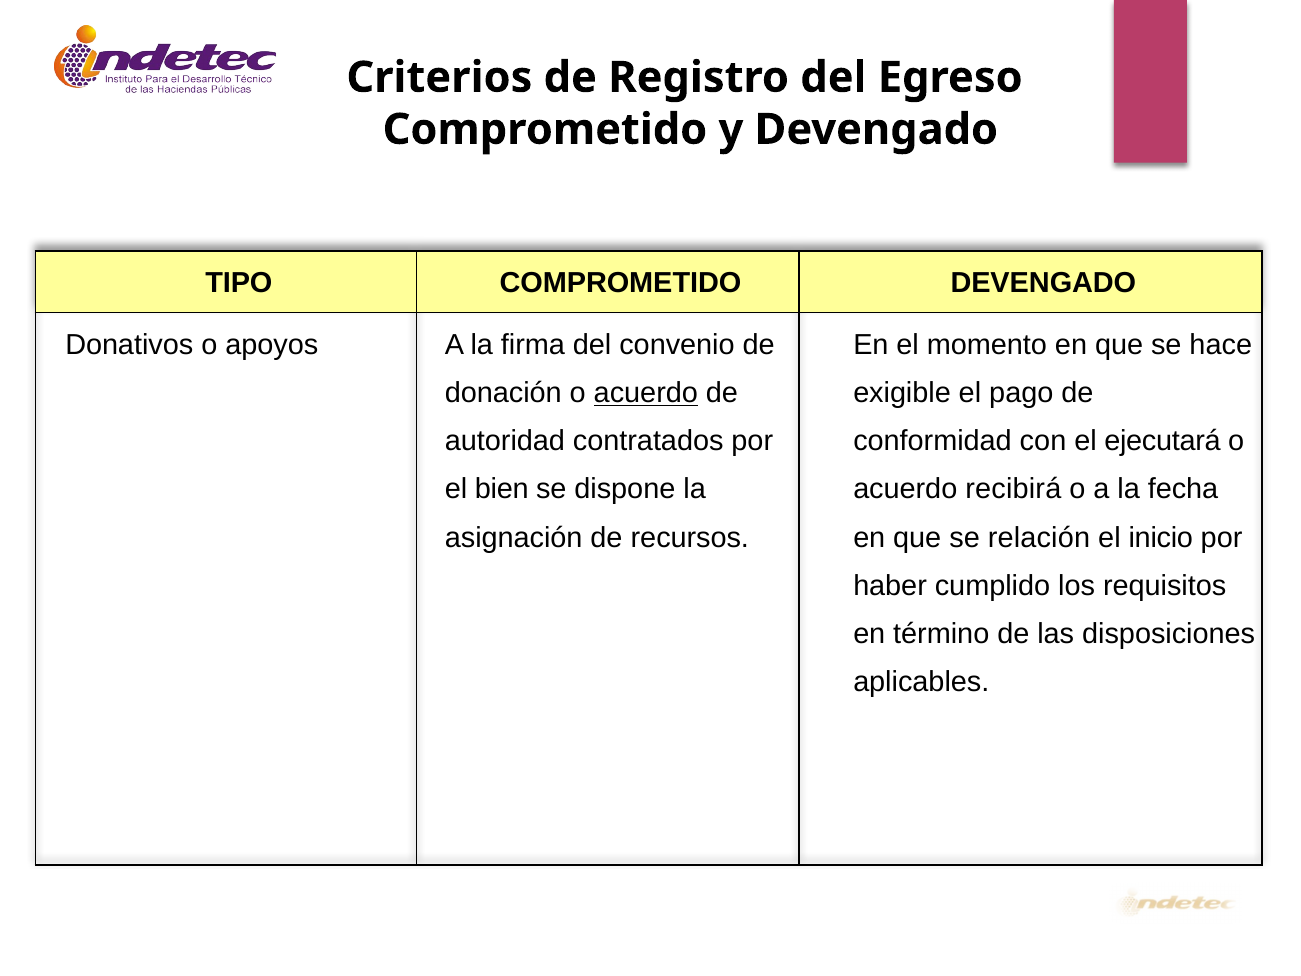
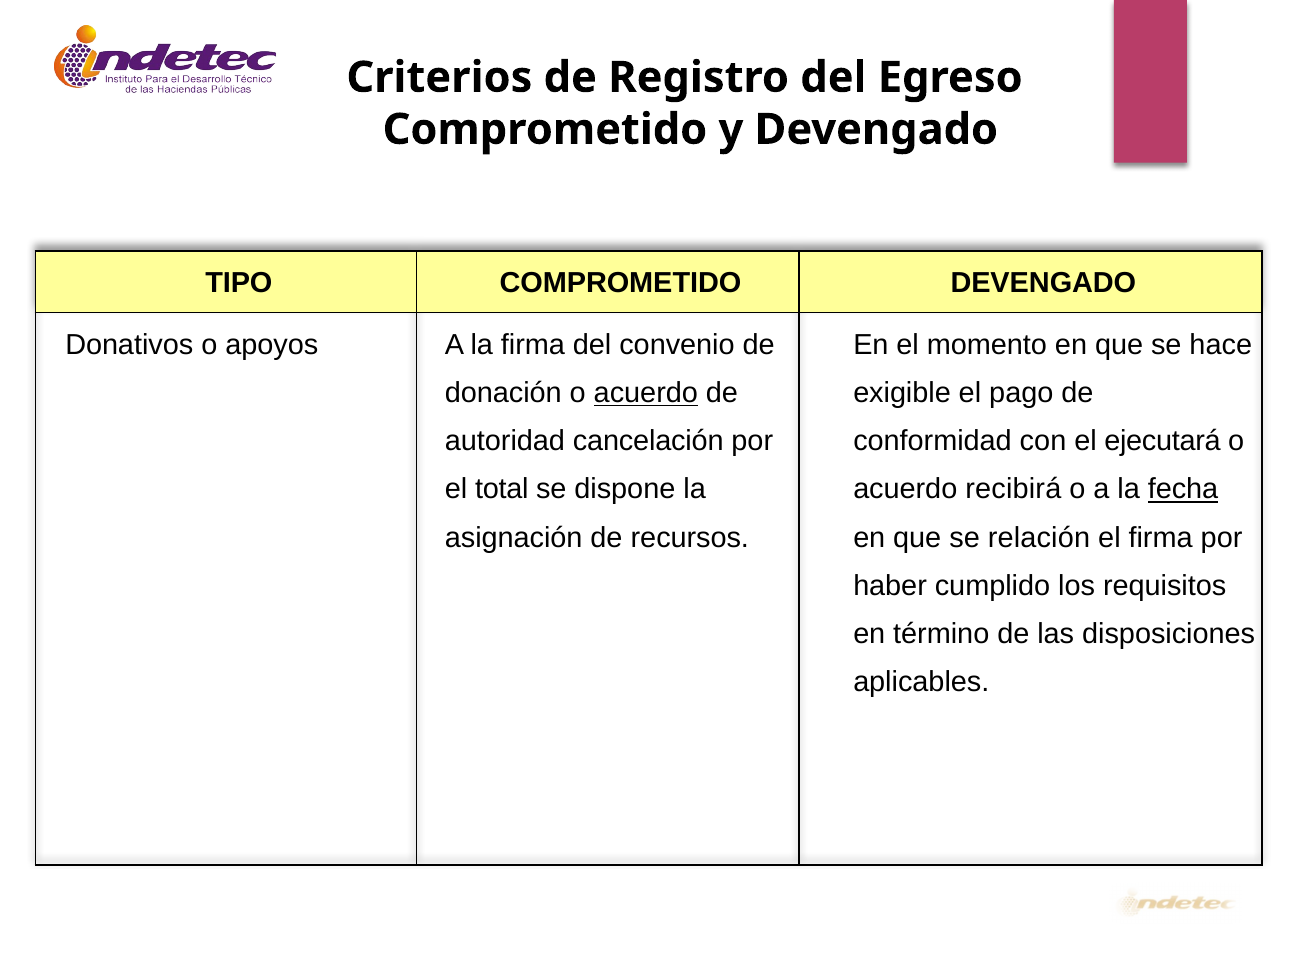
contratados: contratados -> cancelación
bien: bien -> total
fecha underline: none -> present
el inicio: inicio -> firma
